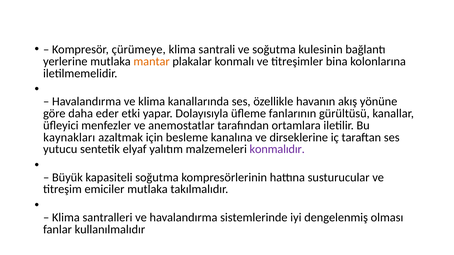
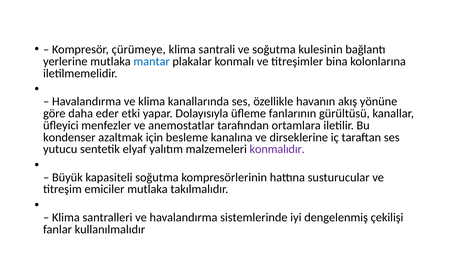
mantar colour: orange -> blue
kaynakları: kaynakları -> kondenser
olması: olması -> çekilişi
